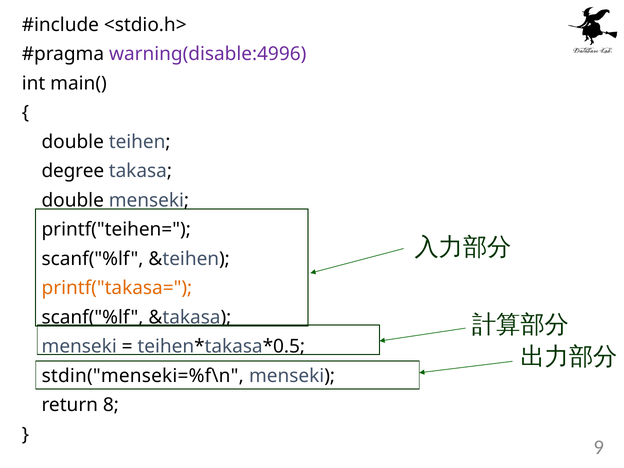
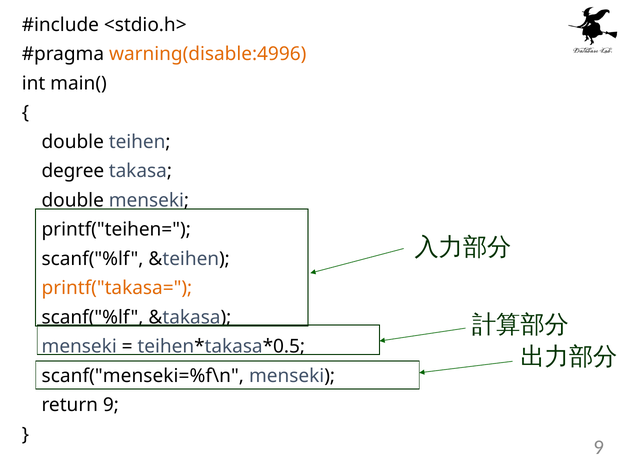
warning(disable:4996 colour: purple -> orange
stdin("menseki=%f\n: stdin("menseki=%f\n -> scanf("menseki=%f\n
return 8: 8 -> 9
